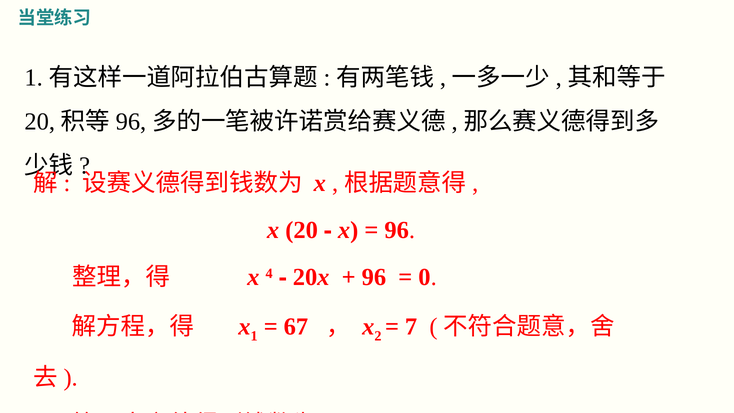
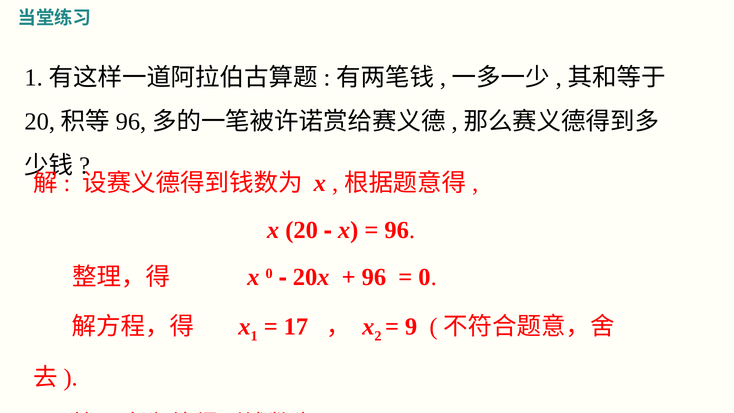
x 4: 4 -> 0
67: 67 -> 17
7: 7 -> 9
